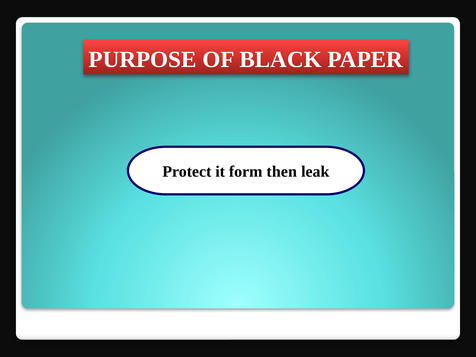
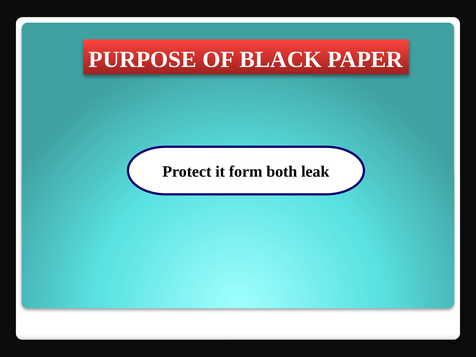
then: then -> both
